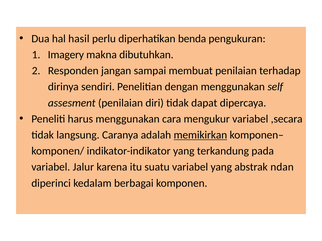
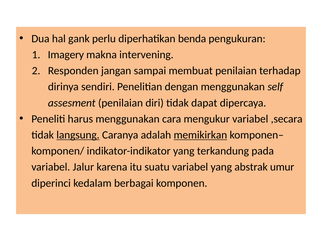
hasil: hasil -> gank
dibutuhkan: dibutuhkan -> intervening
langsung underline: none -> present
ndan: ndan -> umur
